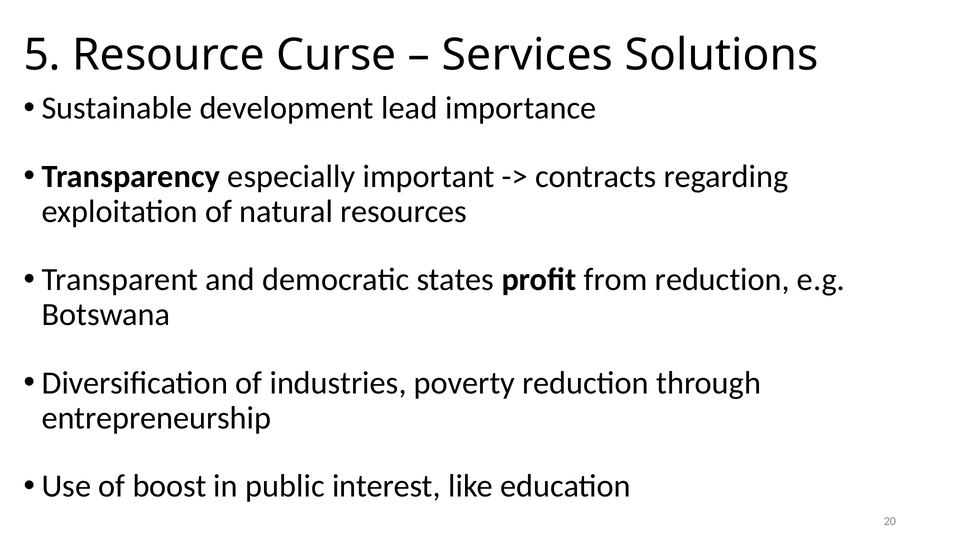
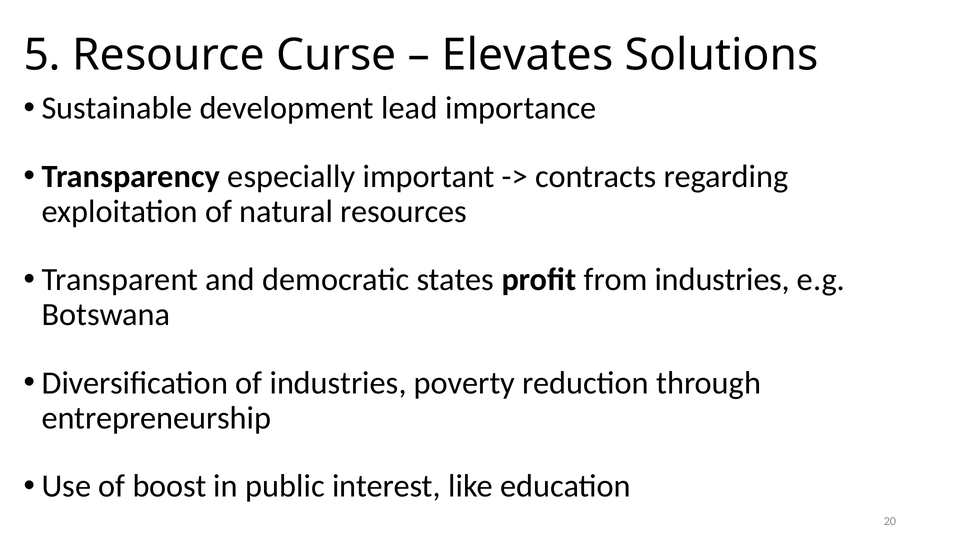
Services: Services -> Elevates
from reduction: reduction -> industries
